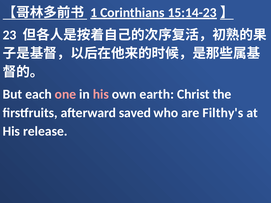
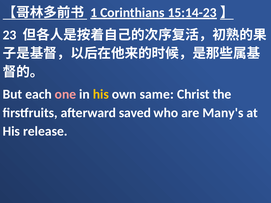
his at (101, 94) colour: pink -> yellow
earth: earth -> same
Filthy's: Filthy's -> Many's
